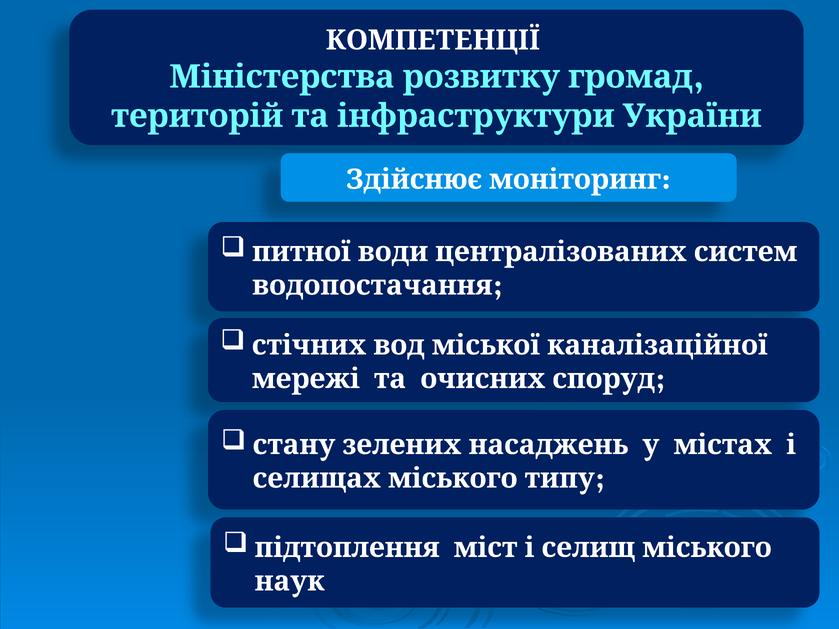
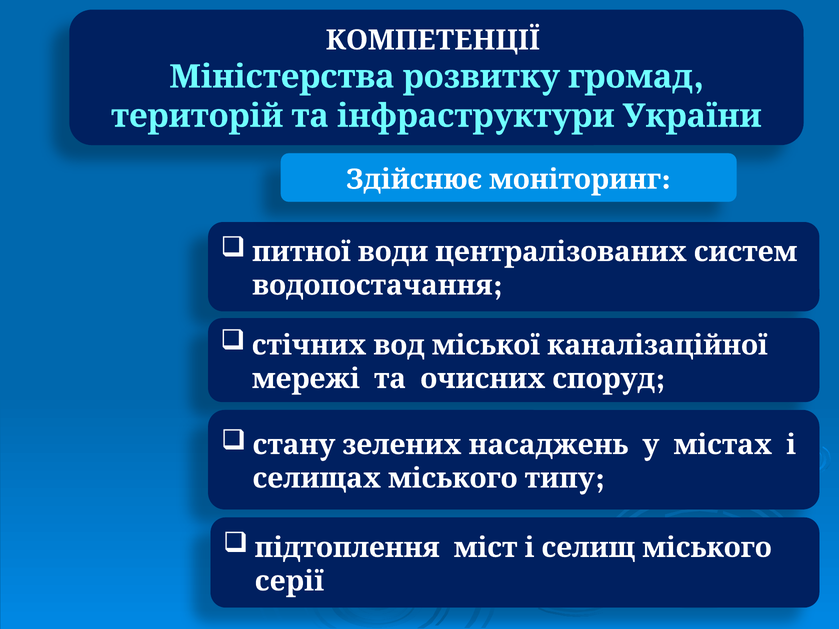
наук: наук -> серії
